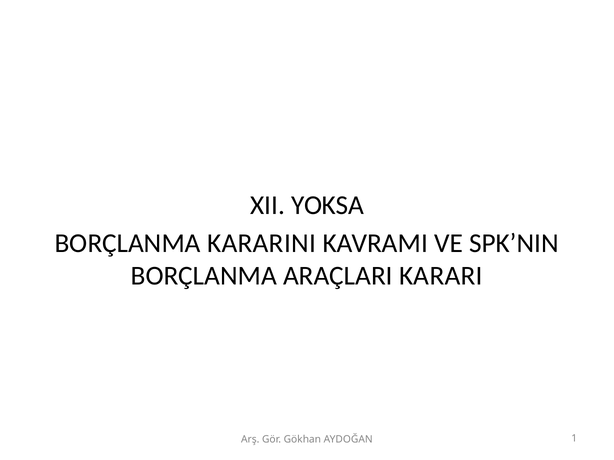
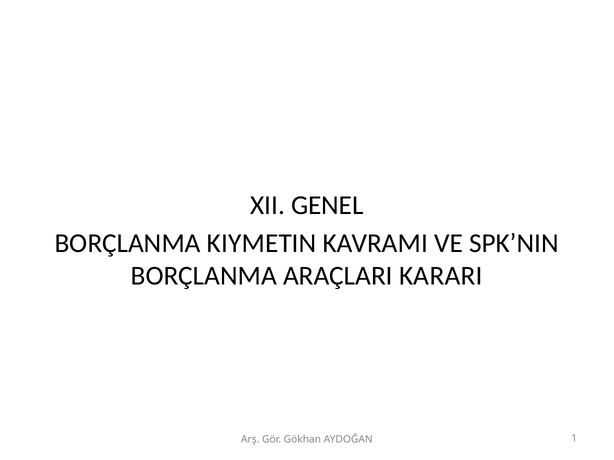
YOKSA: YOKSA -> GENEL
KARARINI: KARARINI -> KIYMETIN
